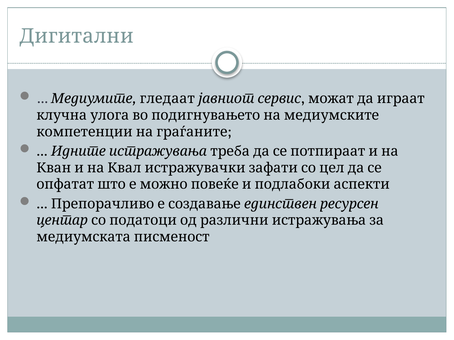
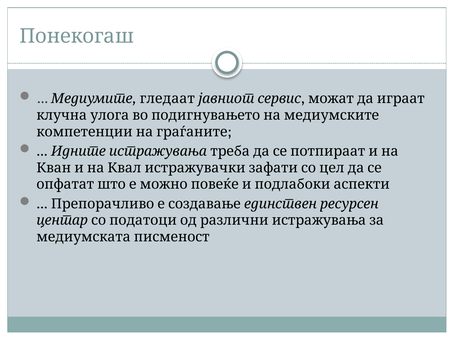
Дигитални: Дигитални -> Понекогаш
